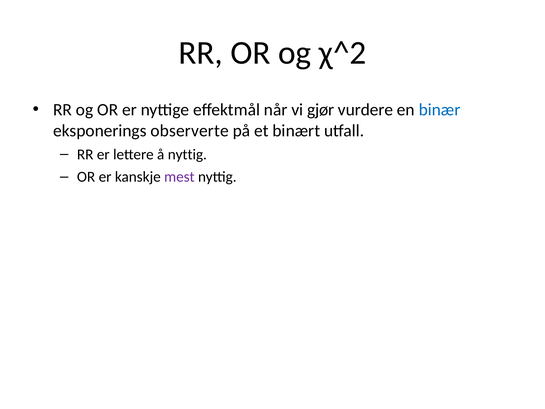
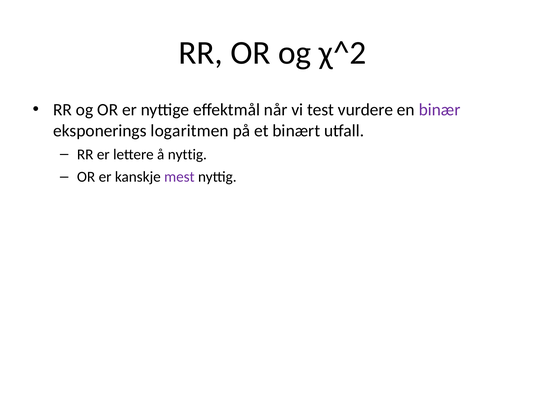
gjør: gjør -> test
binær colour: blue -> purple
observerte: observerte -> logaritmen
